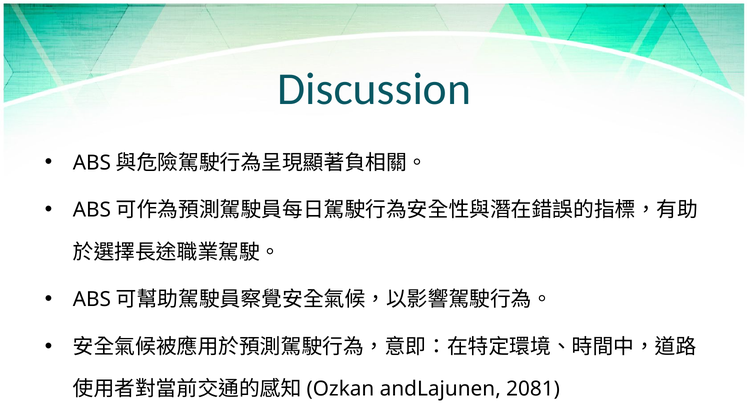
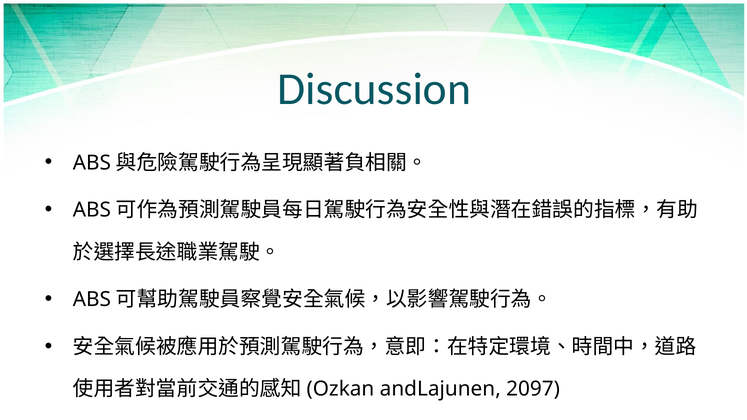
2081: 2081 -> 2097
